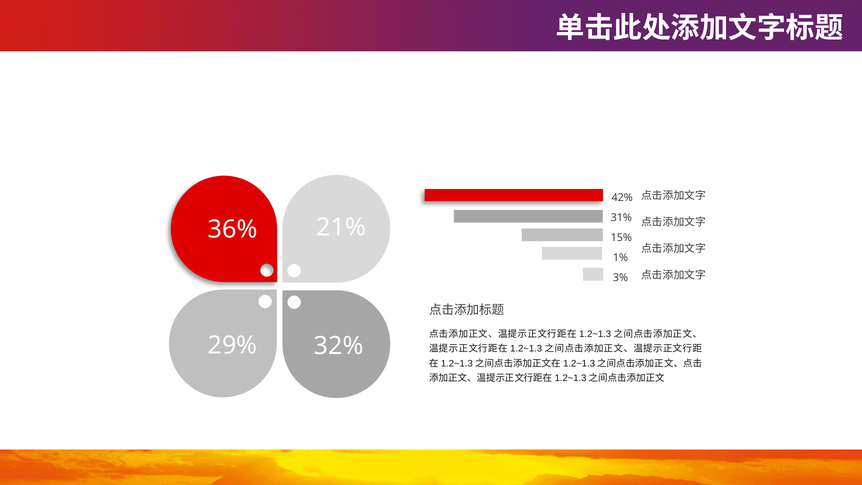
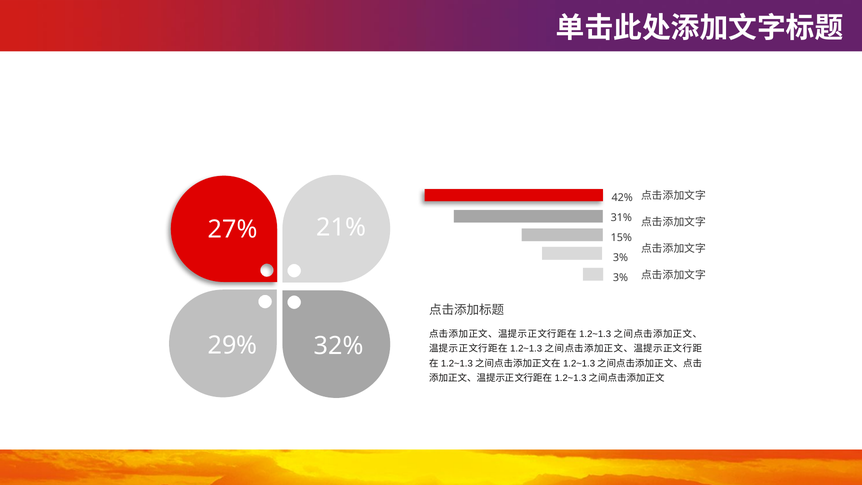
36%: 36% -> 27%
1% at (620, 258): 1% -> 3%
